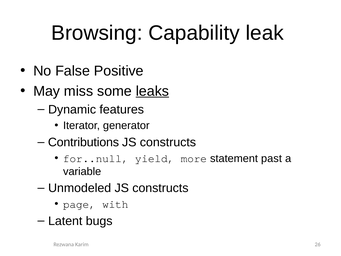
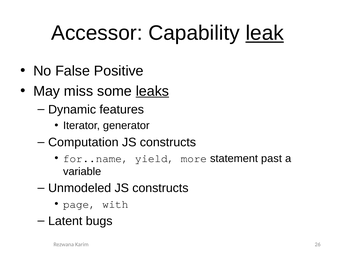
Browsing: Browsing -> Accessor
leak underline: none -> present
Contributions: Contributions -> Computation
for..null: for..null -> for..name
